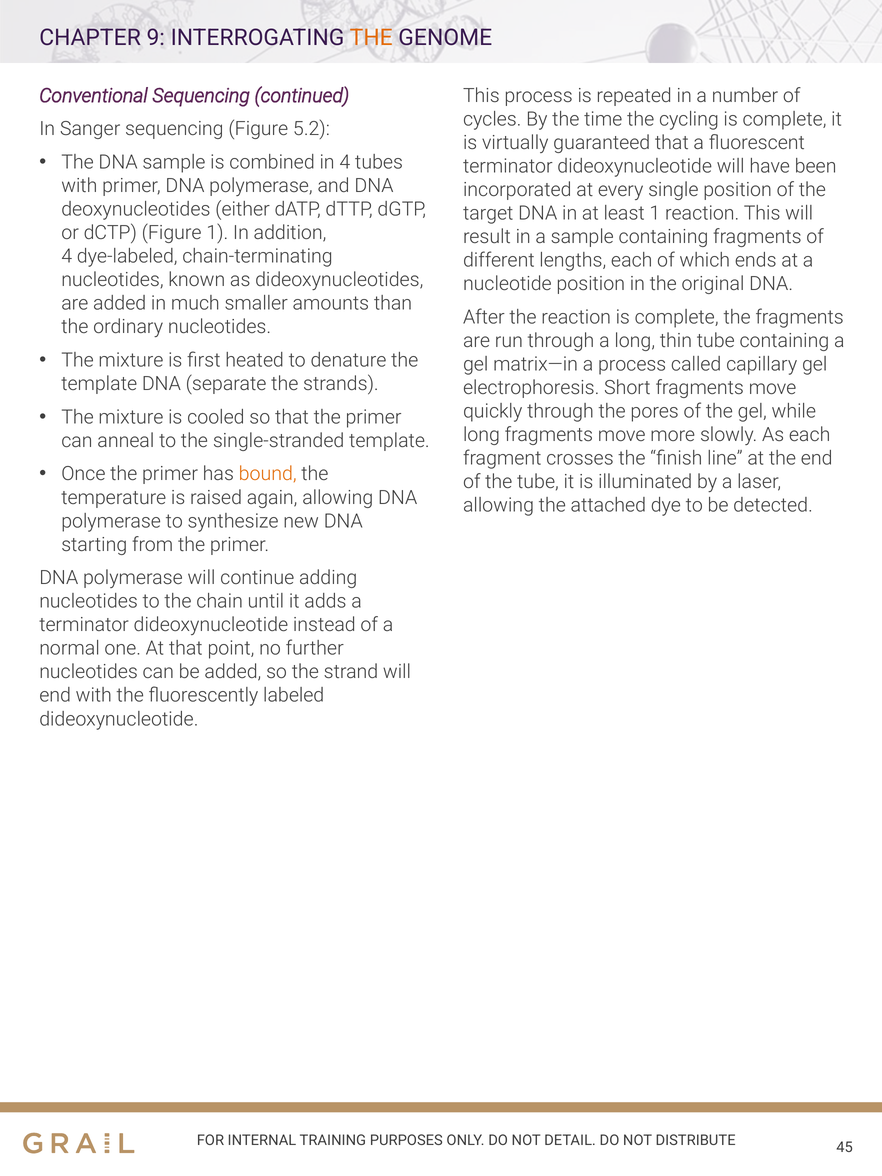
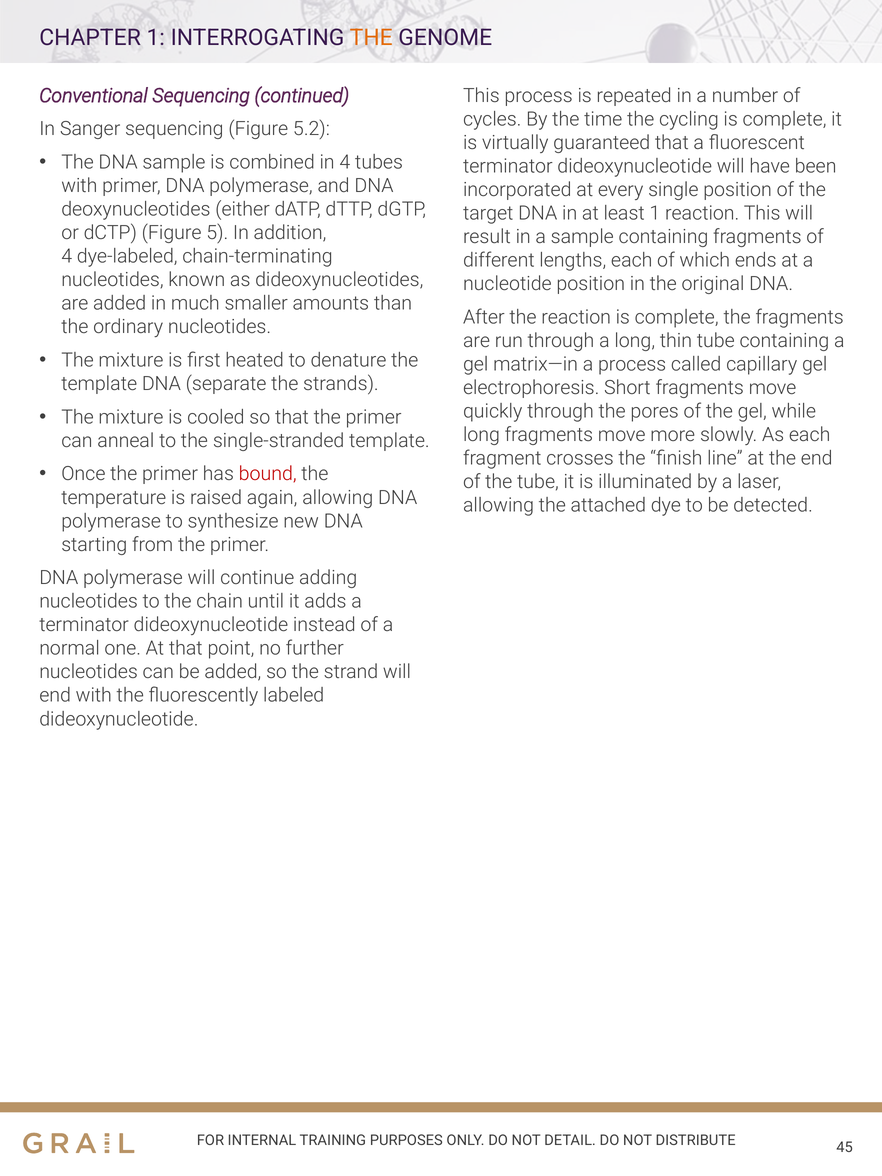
CHAPTER 9: 9 -> 1
Figure 1: 1 -> 5
bound colour: orange -> red
